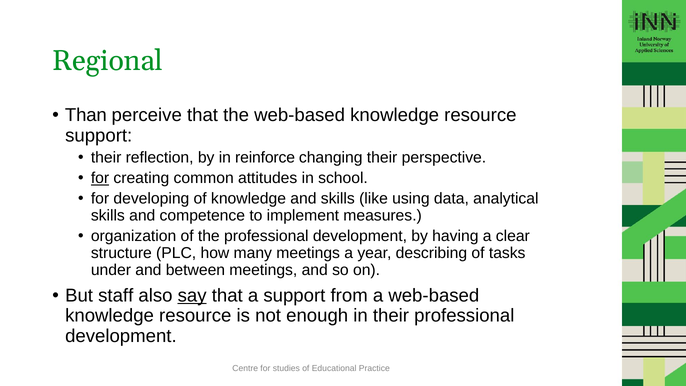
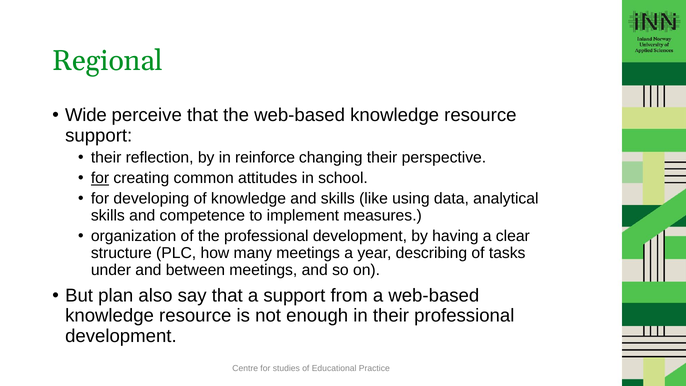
Than: Than -> Wide
staff: staff -> plan
say underline: present -> none
